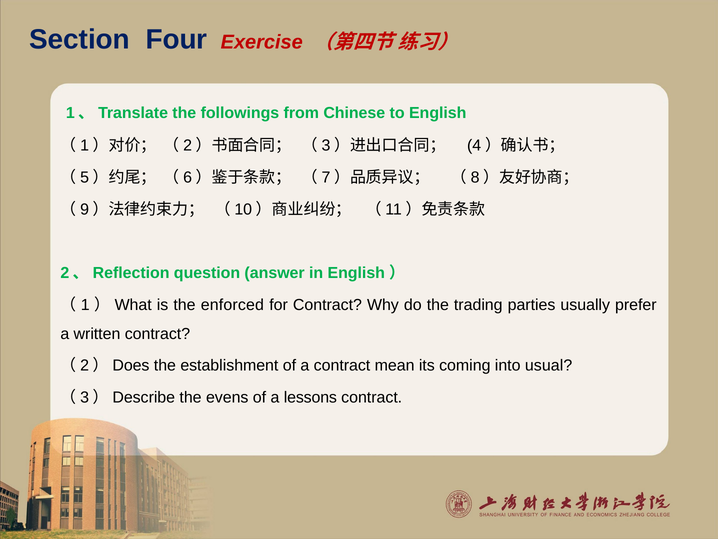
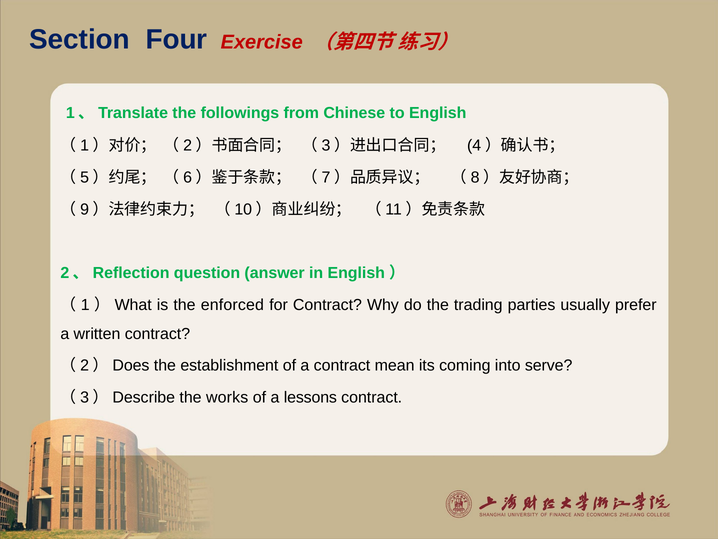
usual: usual -> serve
evens: evens -> works
